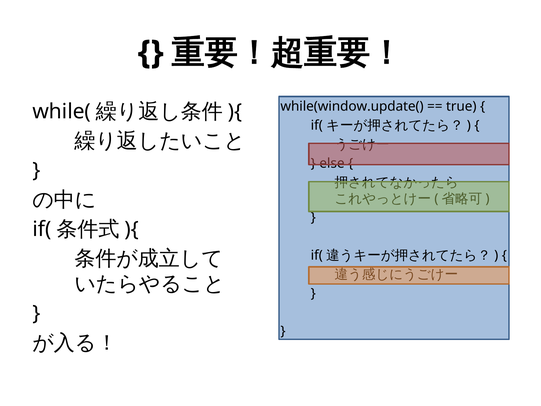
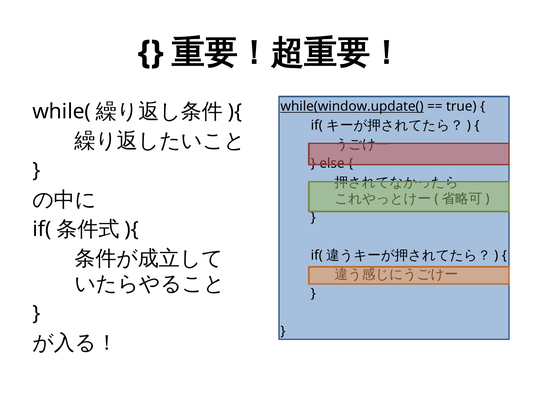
while(window.update( underline: none -> present
